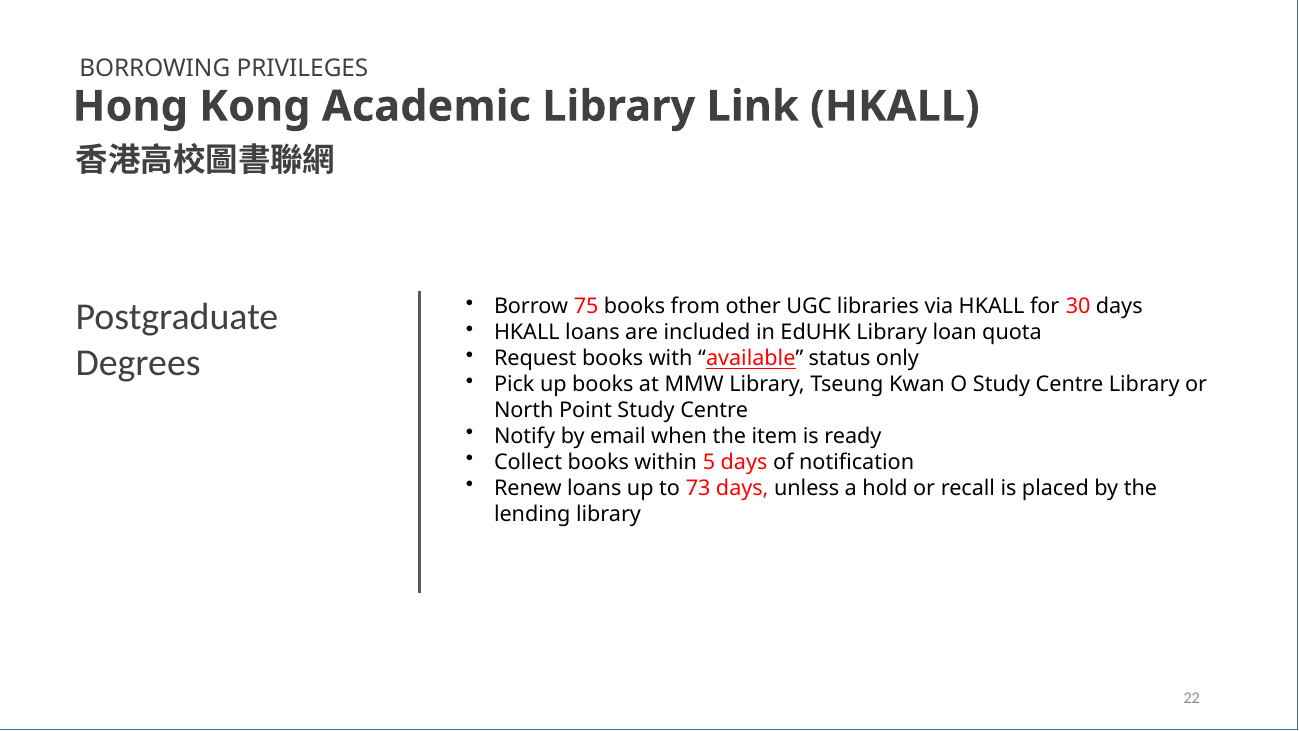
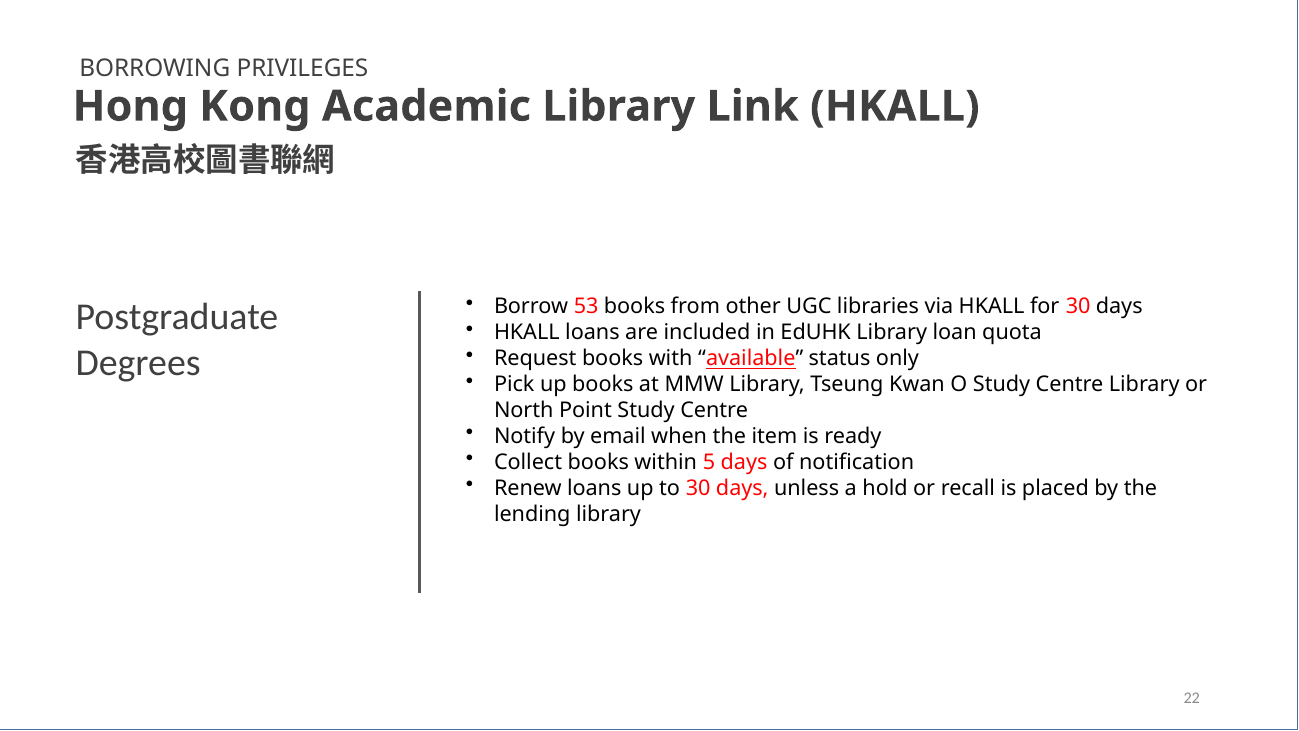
75: 75 -> 53
to 73: 73 -> 30
